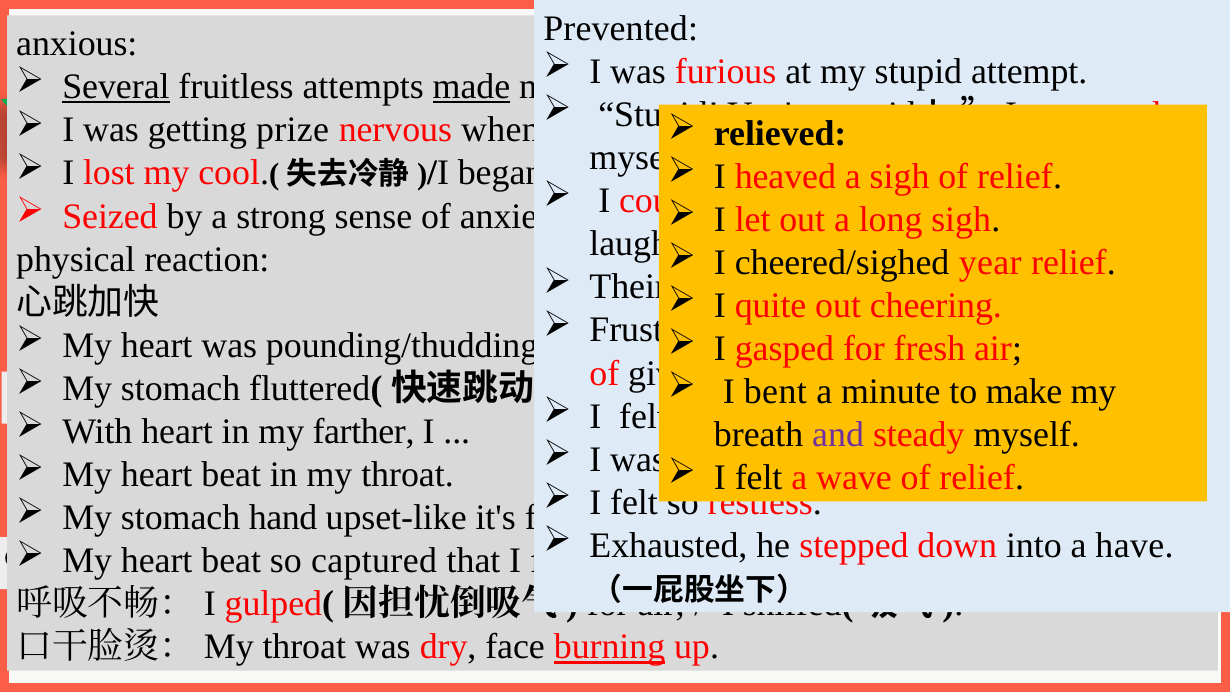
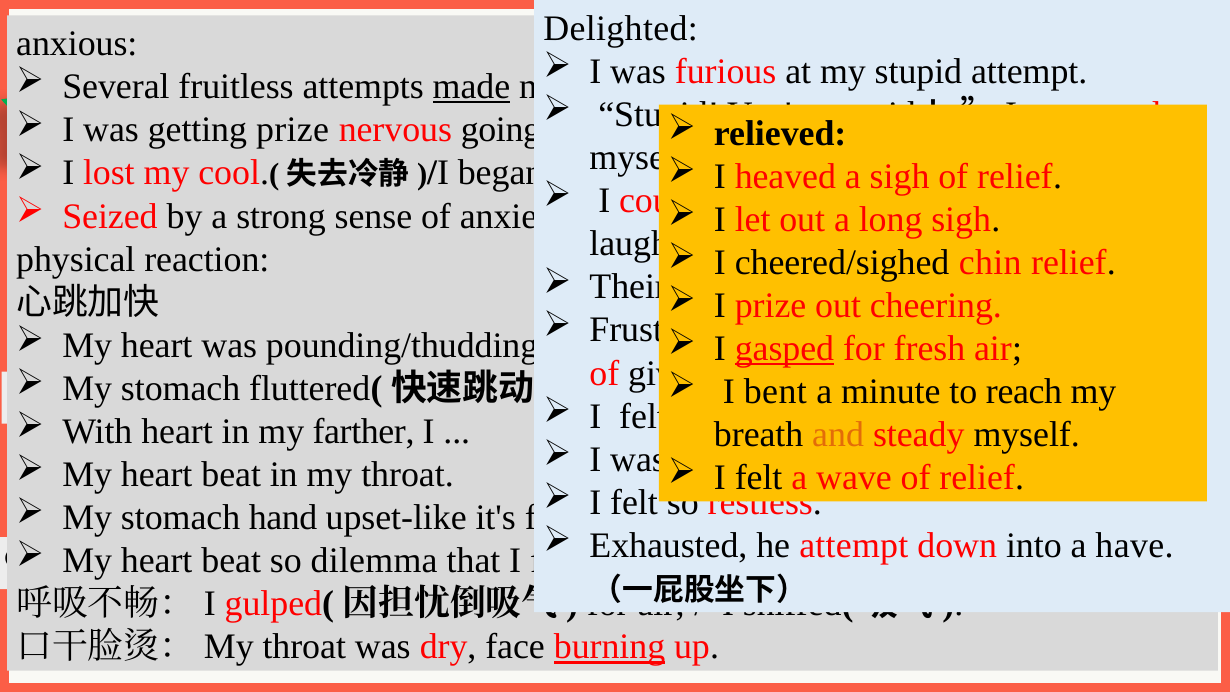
Prevented: Prevented -> Delighted
Several underline: present -> none
when: when -> going
year: year -> chin
quite at (771, 305): quite -> prize
gasped underline: none -> present
make: make -> reach
and at (838, 435) colour: purple -> orange
stepped at (854, 545): stepped -> attempt
captured: captured -> dilemma
